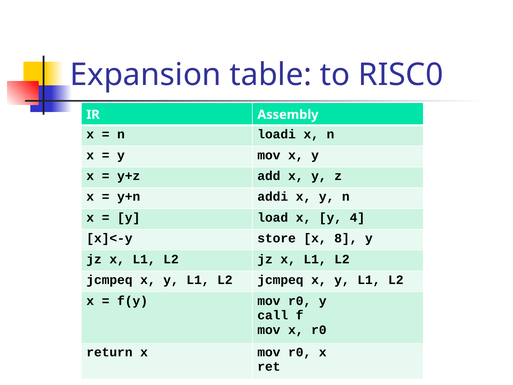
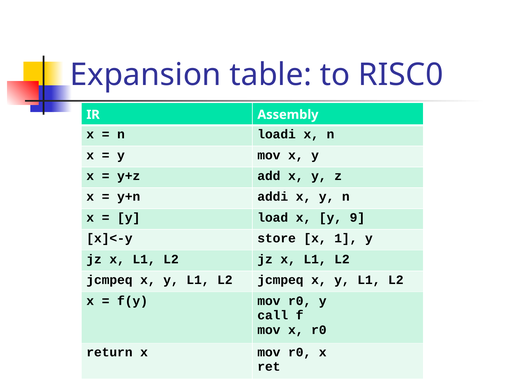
4: 4 -> 9
8: 8 -> 1
